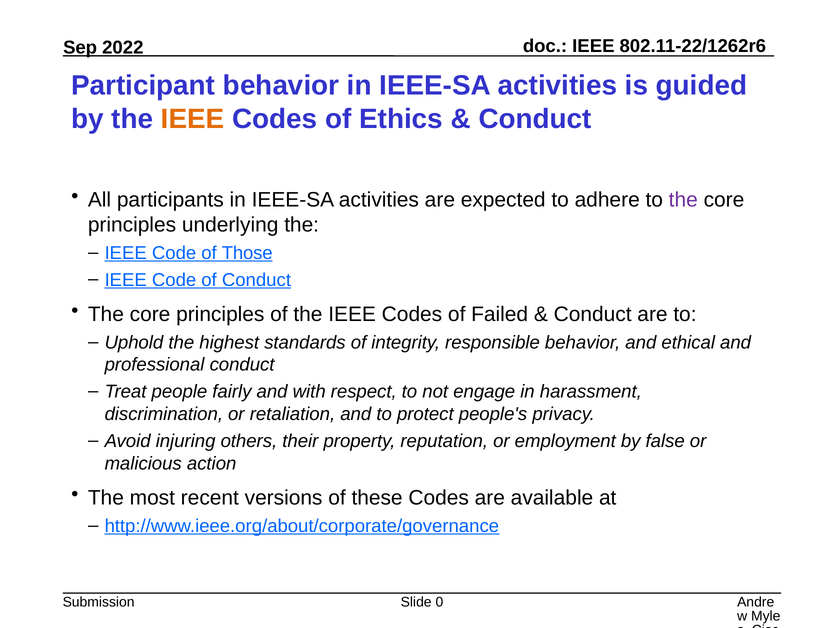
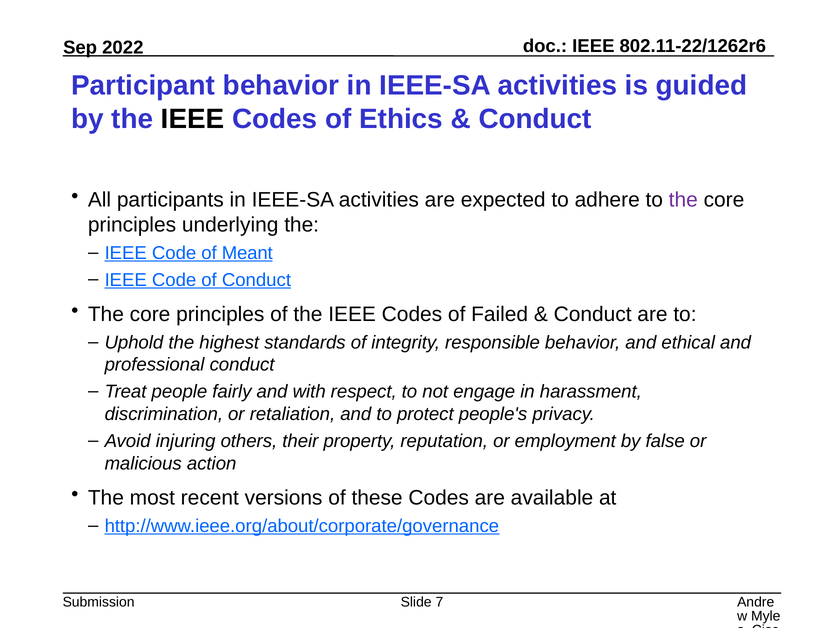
IEEE at (193, 119) colour: orange -> black
Those: Those -> Meant
0: 0 -> 7
